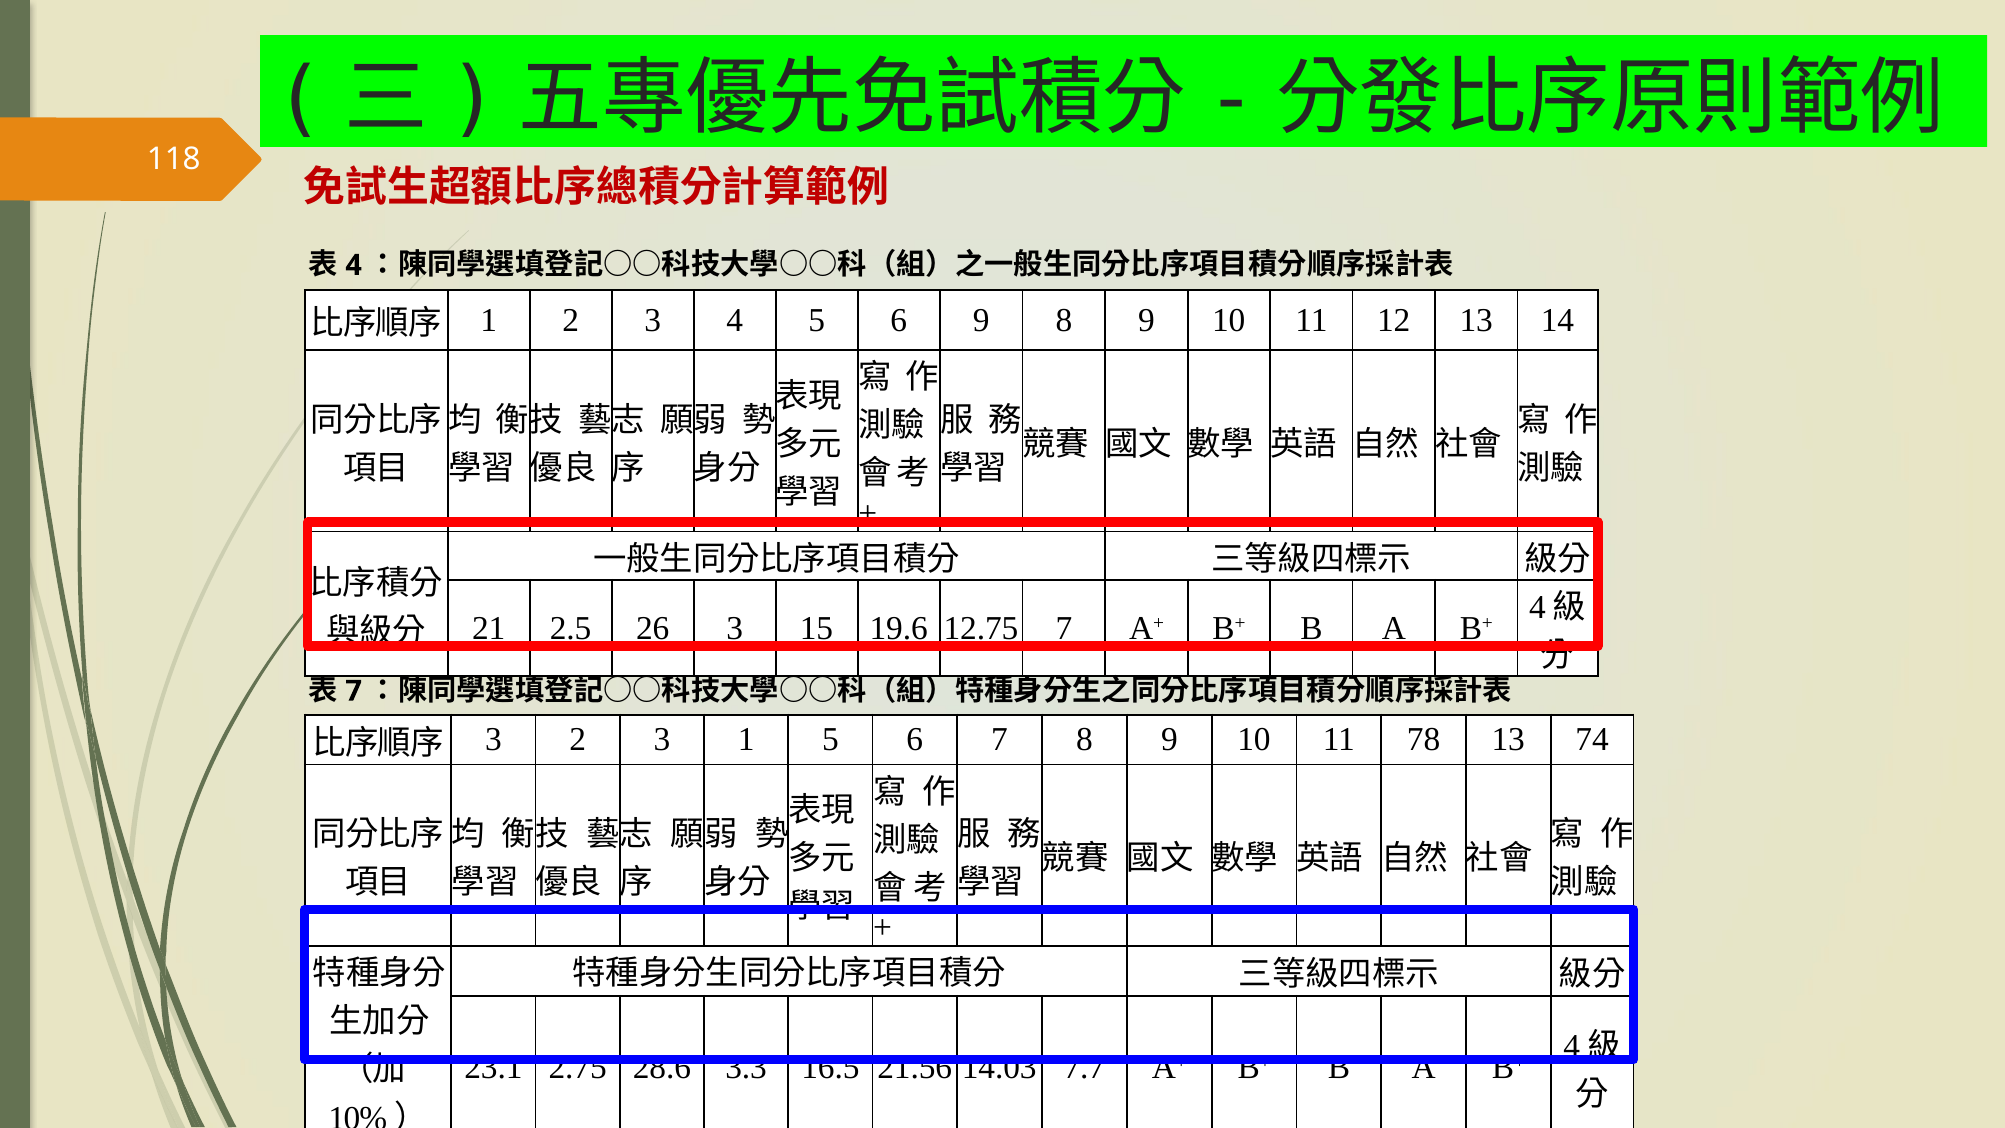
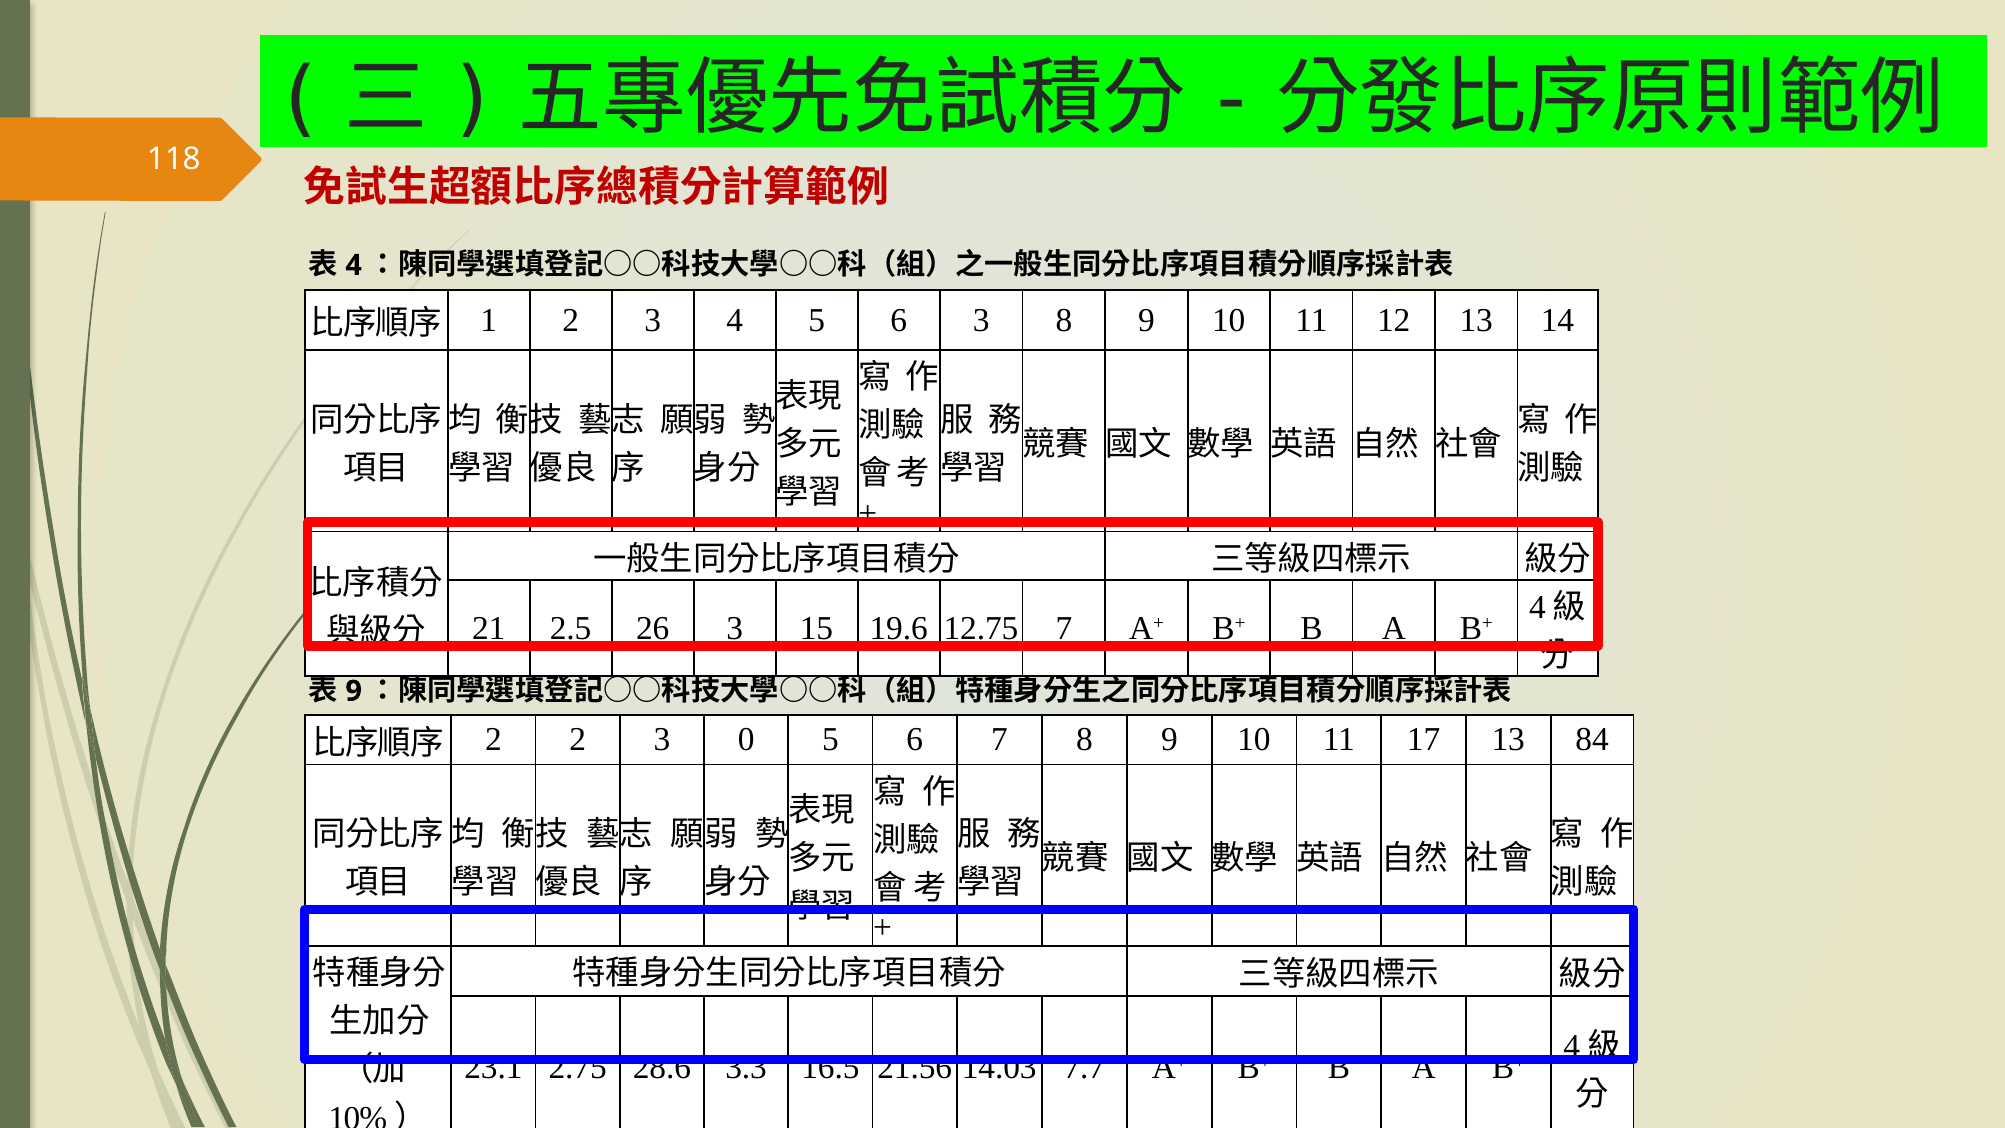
6 9: 9 -> 3
7 at (354, 691): 7 -> 9
3 at (494, 740): 3 -> 2
3 1: 1 -> 0
78: 78 -> 17
74: 74 -> 84
